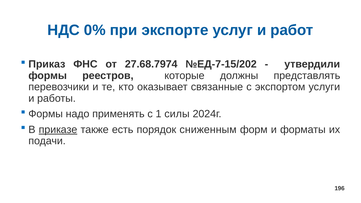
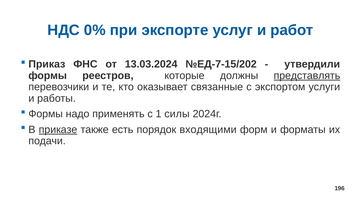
27.68.7974: 27.68.7974 -> 13.03.2024
представлять underline: none -> present
сниженным: сниженным -> входящими
